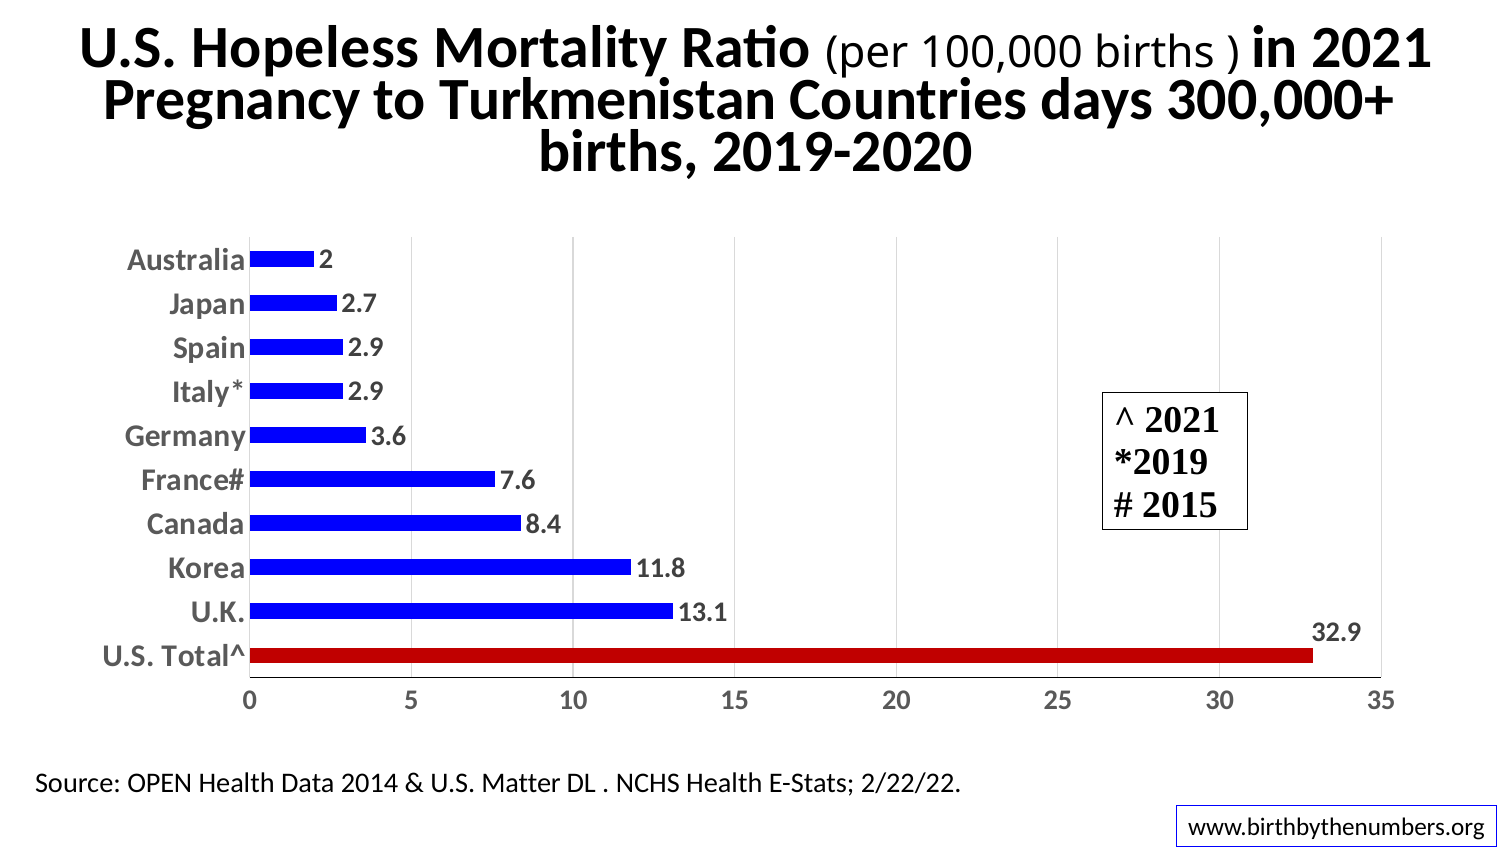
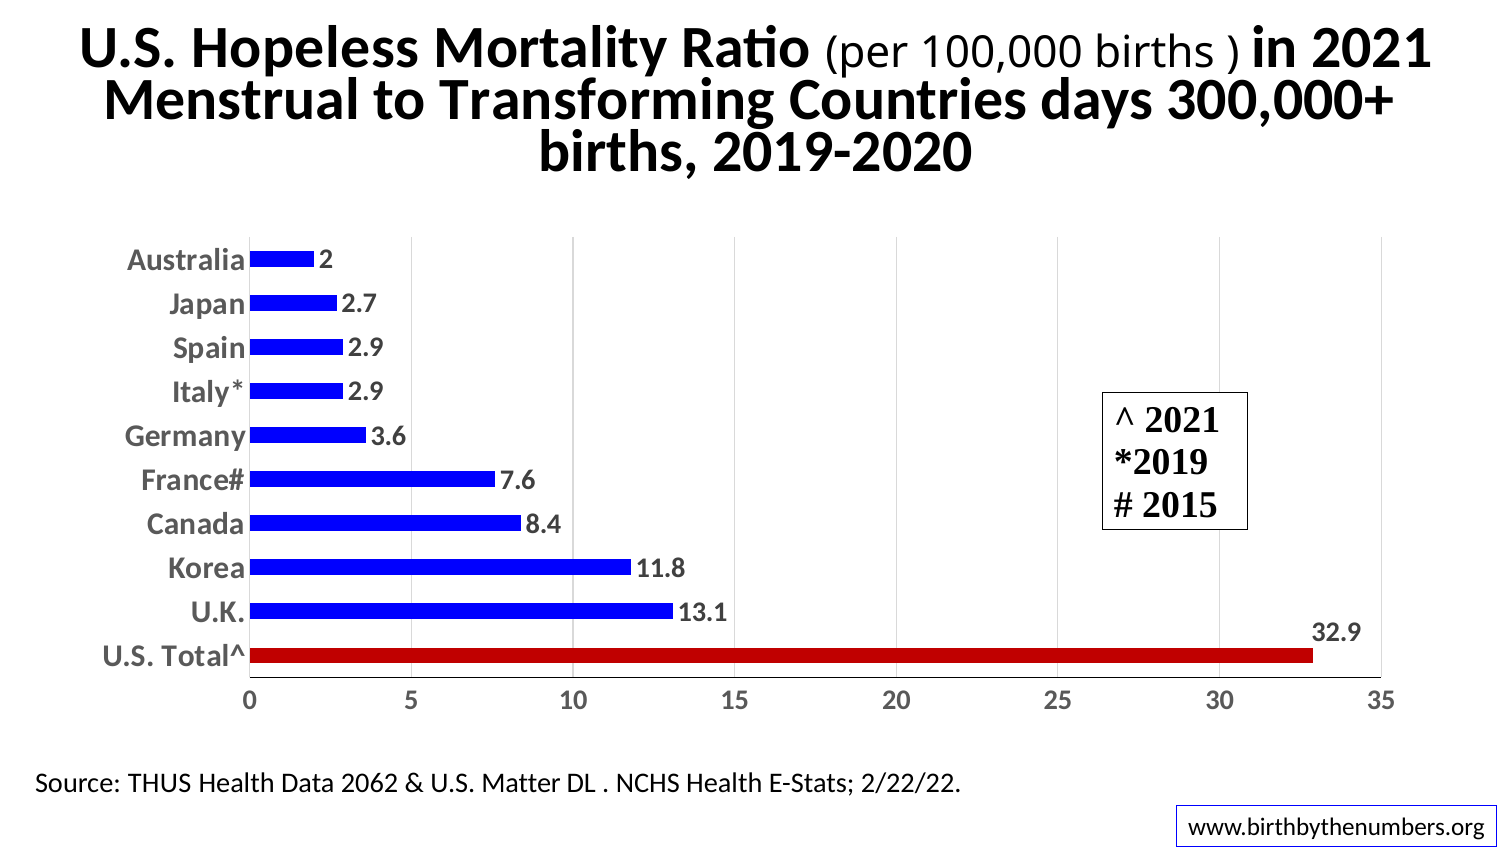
Pregnancy: Pregnancy -> Menstrual
Turkmenistan: Turkmenistan -> Transforming
OPEN: OPEN -> THUS
2014: 2014 -> 2062
